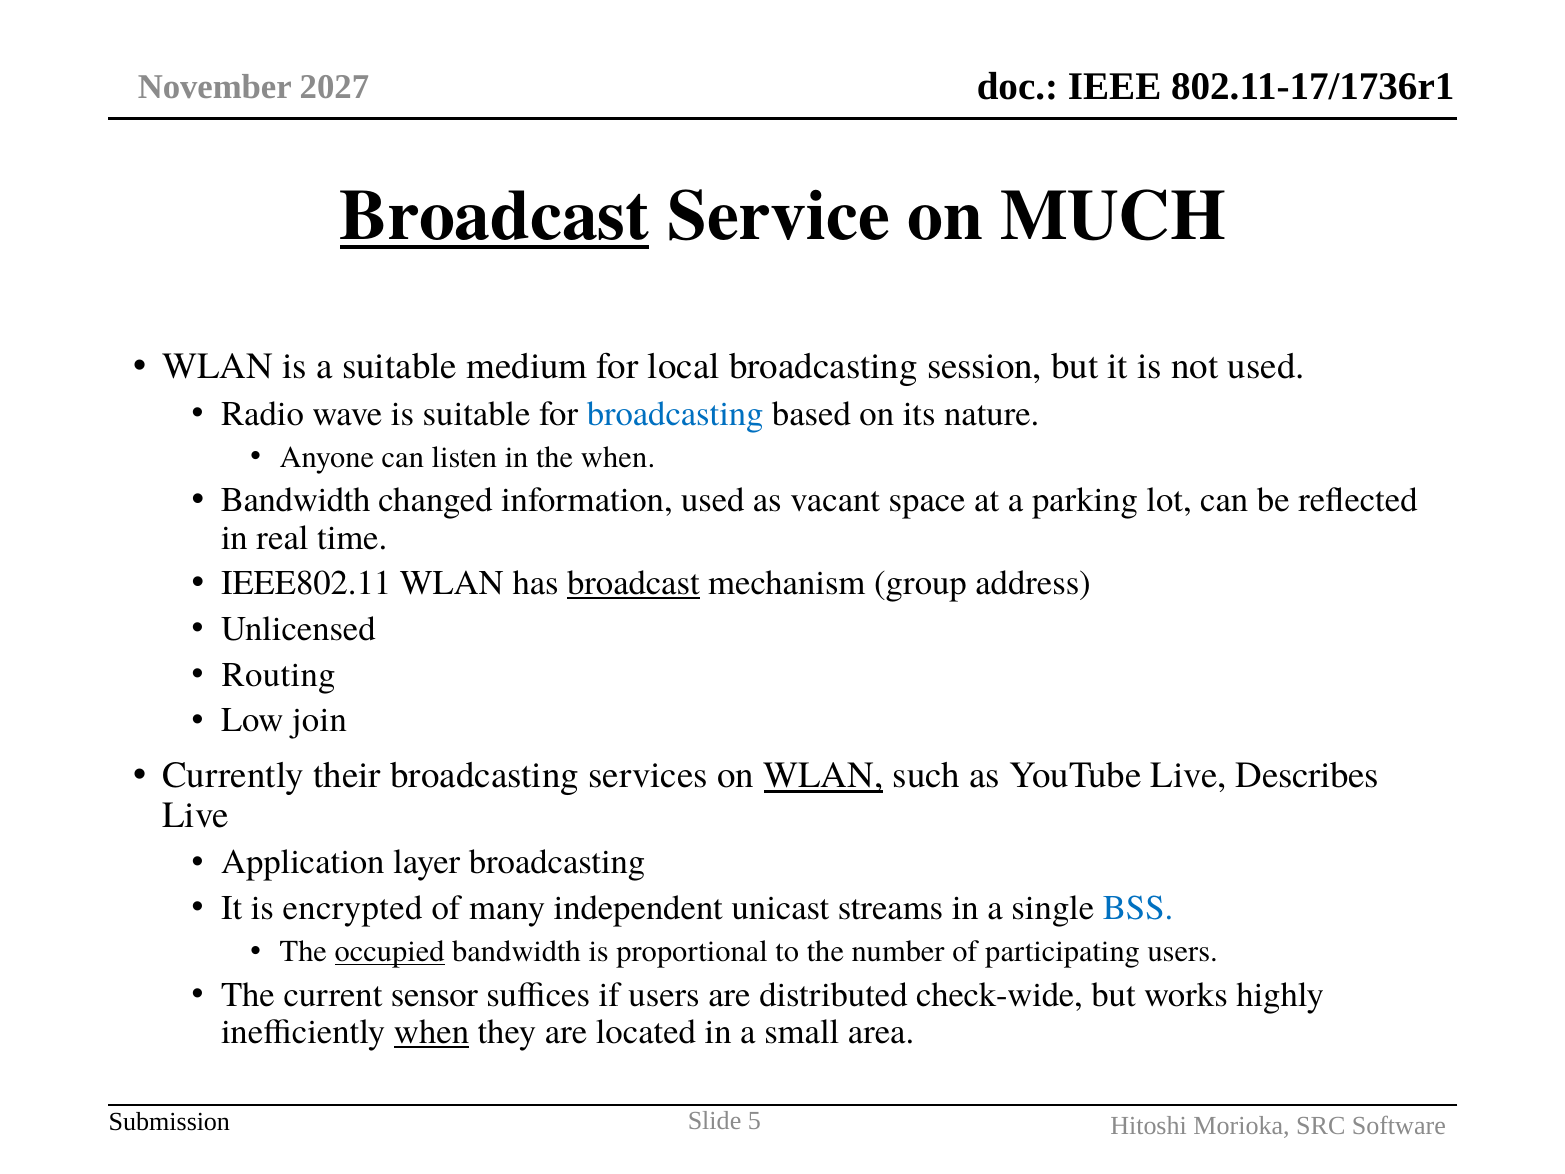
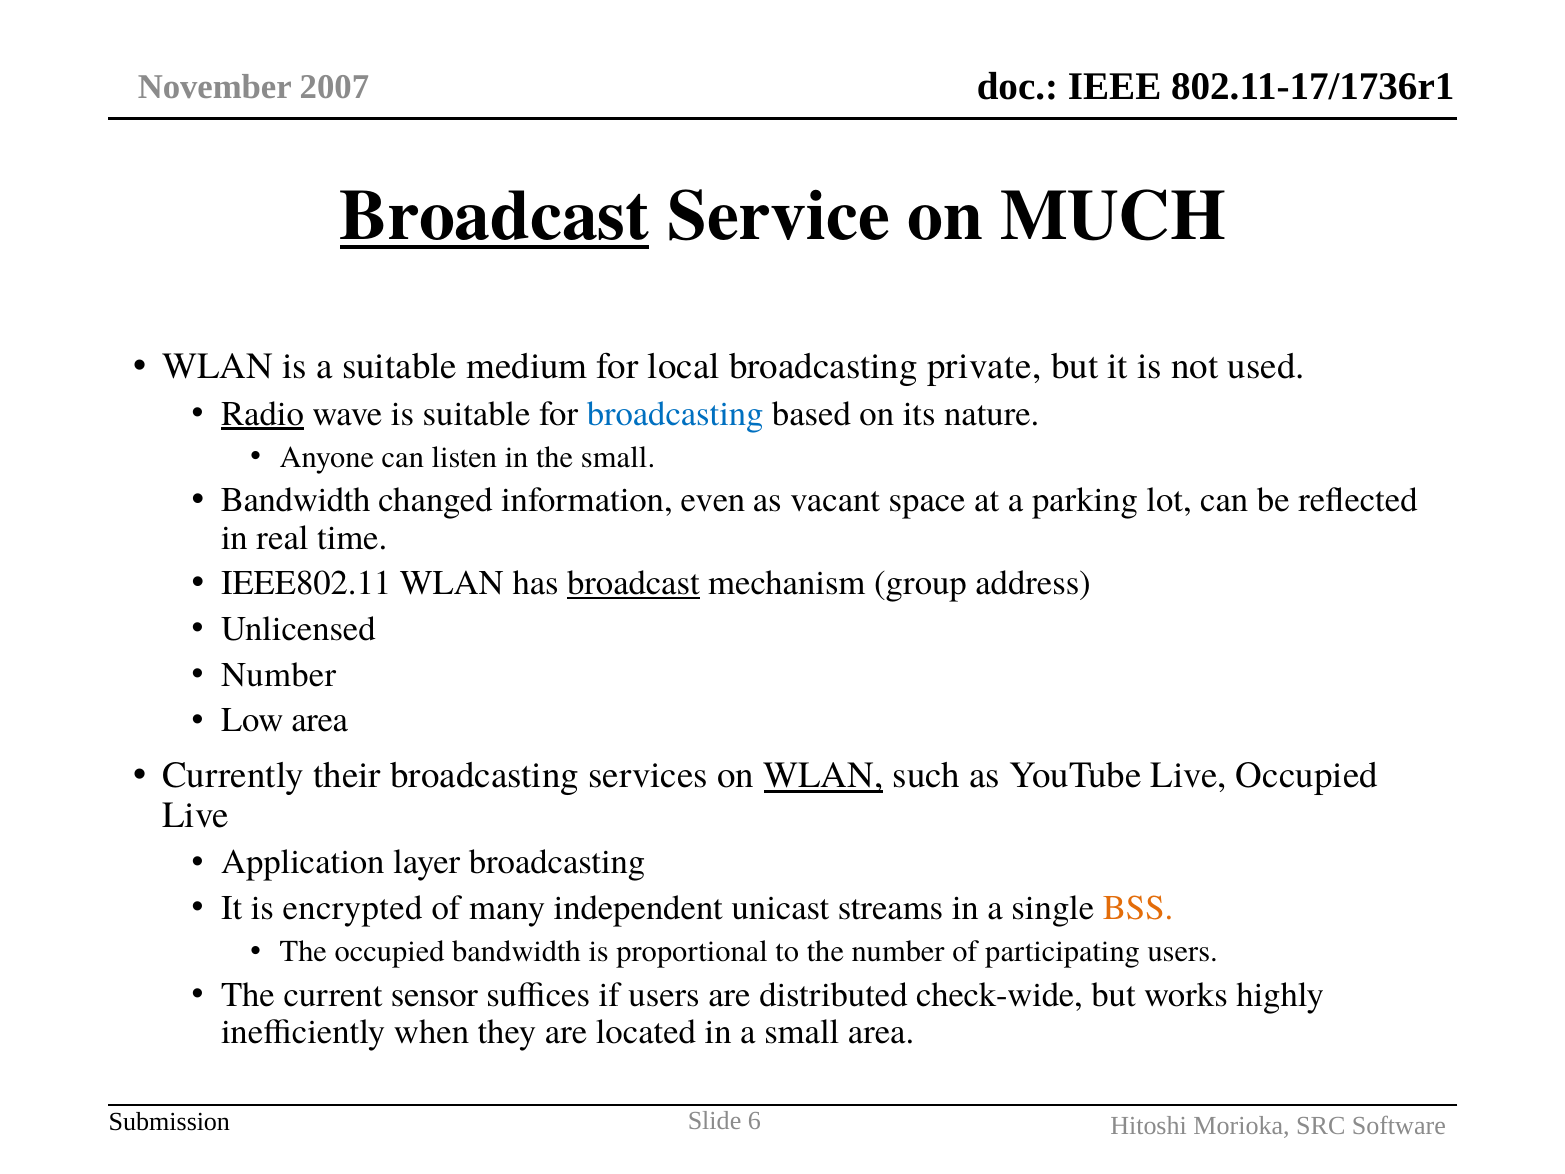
2027: 2027 -> 2007
session: session -> private
Radio underline: none -> present
the when: when -> small
information used: used -> even
Routing at (279, 675): Routing -> Number
Low join: join -> area
Live Describes: Describes -> Occupied
BSS colour: blue -> orange
occupied at (390, 951) underline: present -> none
when at (432, 1032) underline: present -> none
5: 5 -> 6
